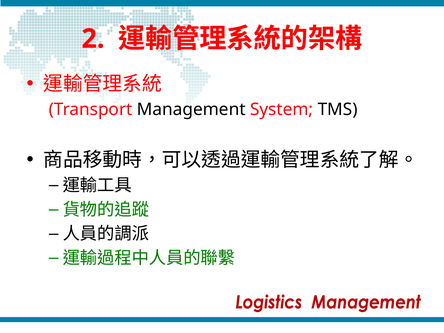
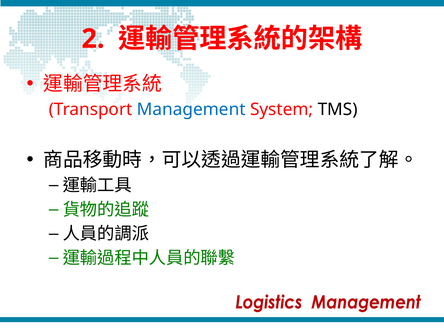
Management colour: black -> blue
